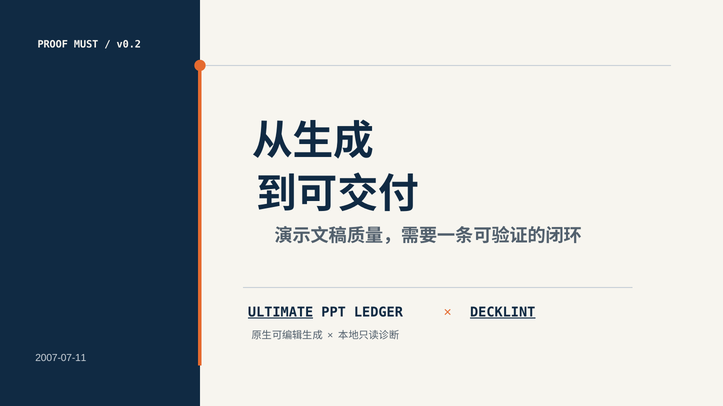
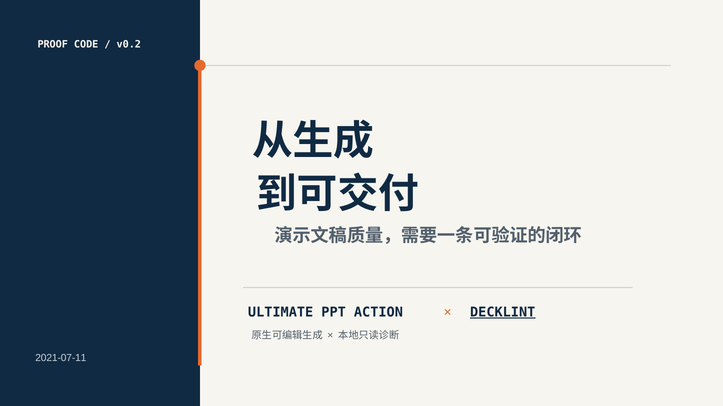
MUST: MUST -> CODE
ULTIMATE underline: present -> none
LEDGER: LEDGER -> ACTION
2007-07-11: 2007-07-11 -> 2021-07-11
